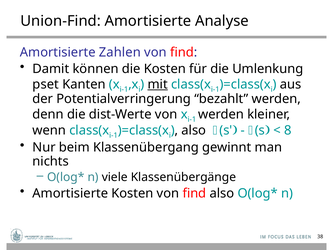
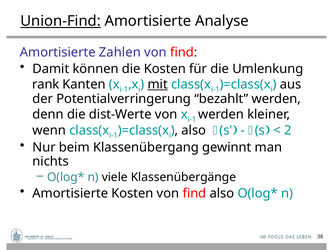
Union-Find underline: none -> present
pset: pset -> rank
8: 8 -> 2
